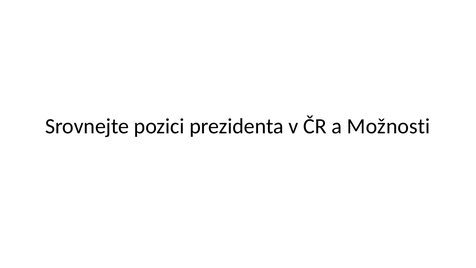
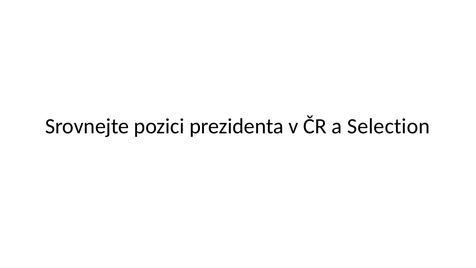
Možnosti: Možnosti -> Selection
